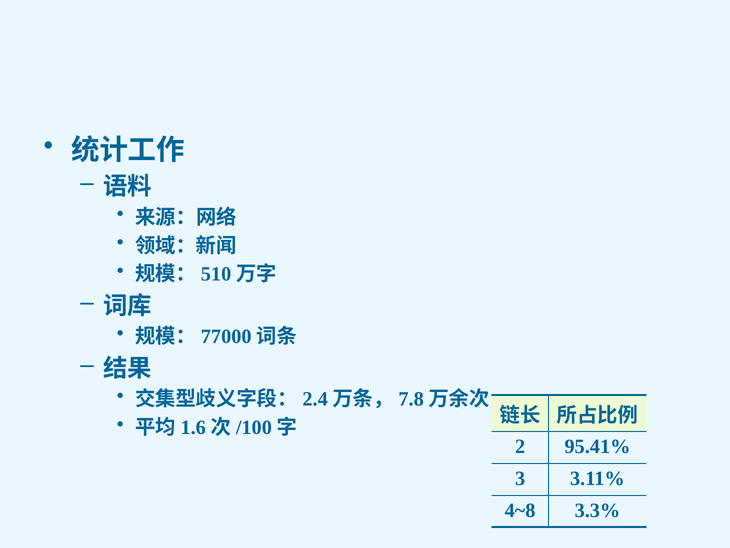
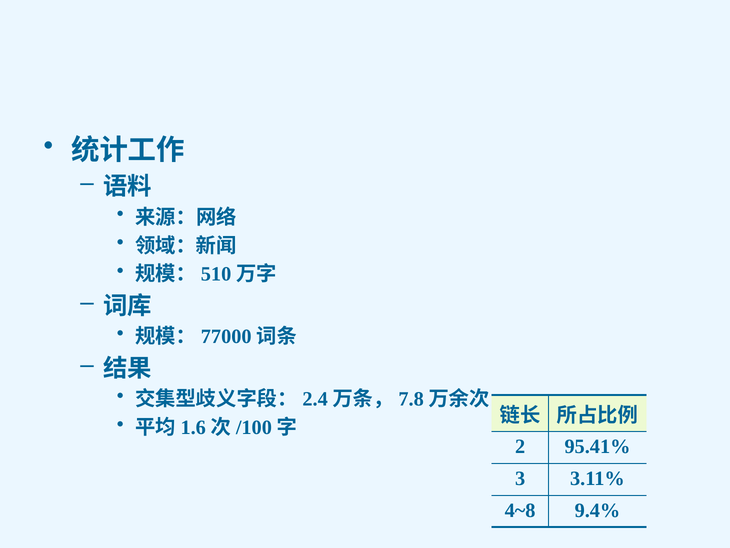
3.3%: 3.3% -> 9.4%
